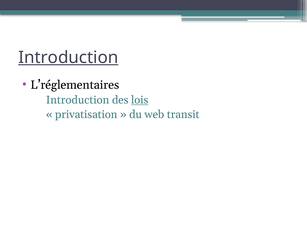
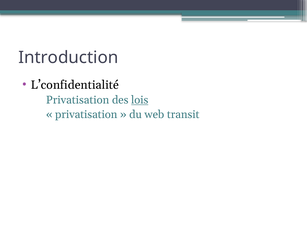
Introduction at (68, 57) underline: present -> none
L’réglementaires: L’réglementaires -> L’confidentialité
Introduction at (78, 100): Introduction -> Privatisation
